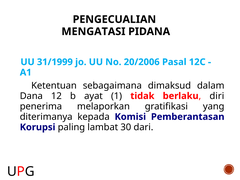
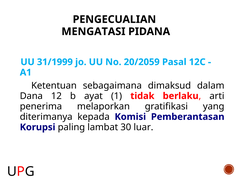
20/2006: 20/2006 -> 20/2059
diri: diri -> arti
dari: dari -> luar
